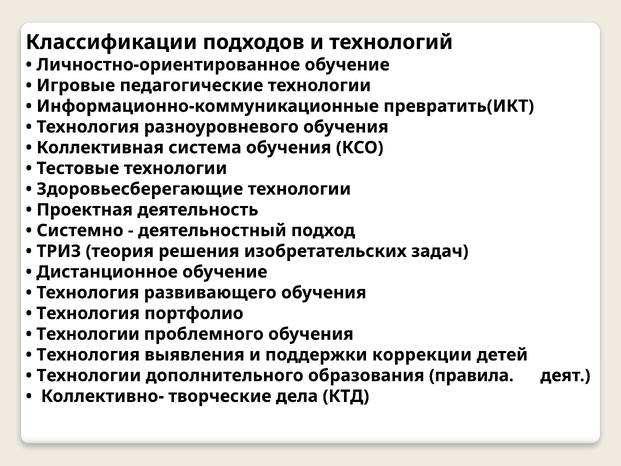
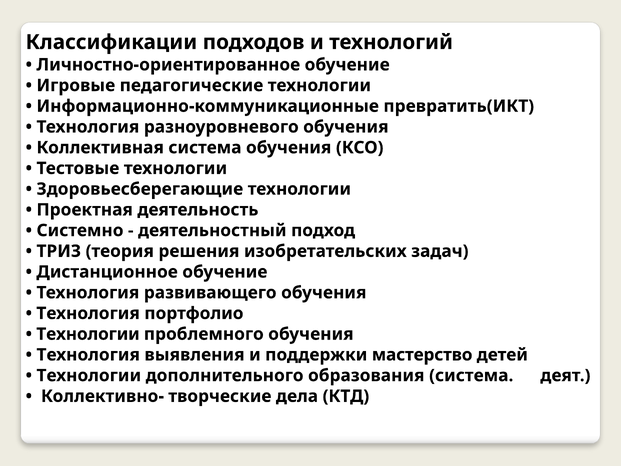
коррекции: коррекции -> мастерство
образования правила: правила -> система
